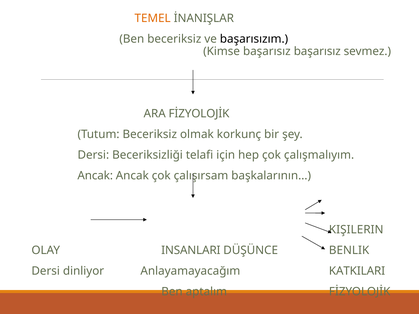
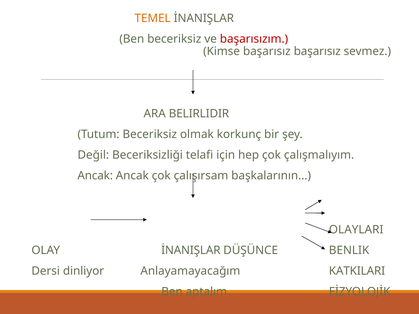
başarısızım colour: black -> red
ARA FİZYOLOJİK: FİZYOLOJİK -> BELIRLIDIR
Dersi at (93, 155): Dersi -> Değil
KIŞILERIN: KIŞILERIN -> OLAYLARI
OLAY INSANLARI: INSANLARI -> İNANIŞLAR
